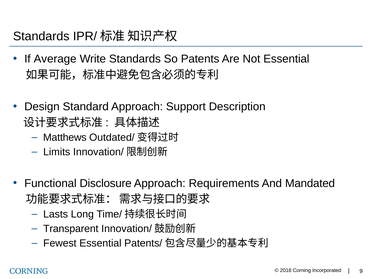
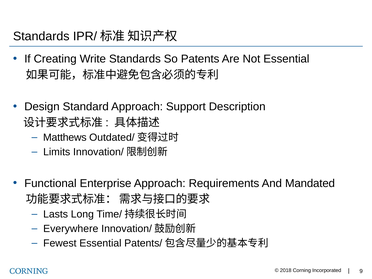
Average: Average -> Creating
Disclosure: Disclosure -> Enterprise
Transparent: Transparent -> Everywhere
